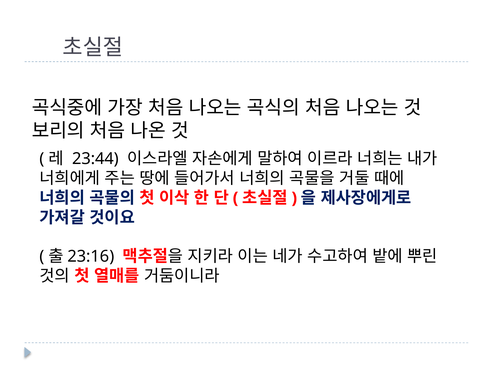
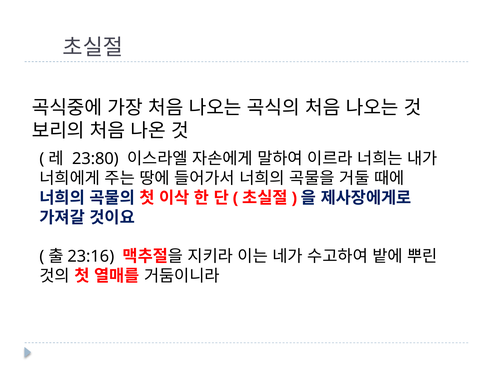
23:44: 23:44 -> 23:80
